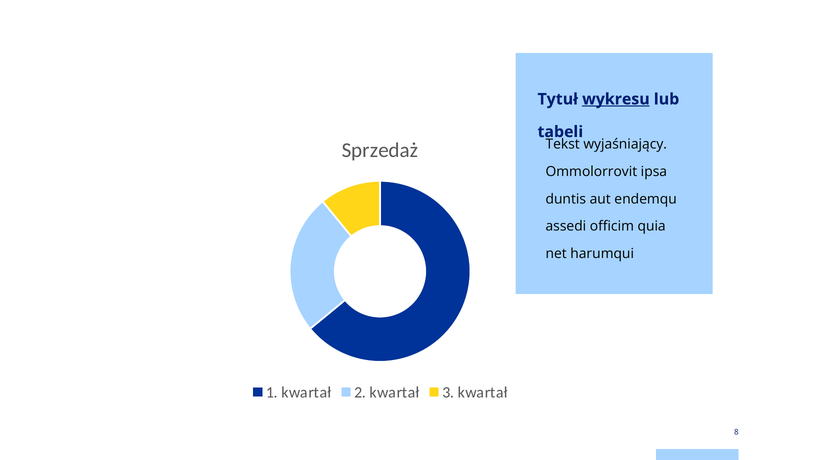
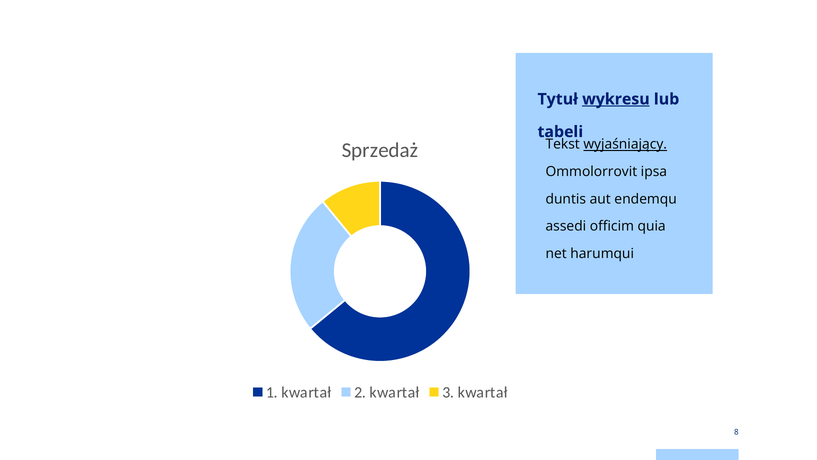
wyjaśniający underline: none -> present
